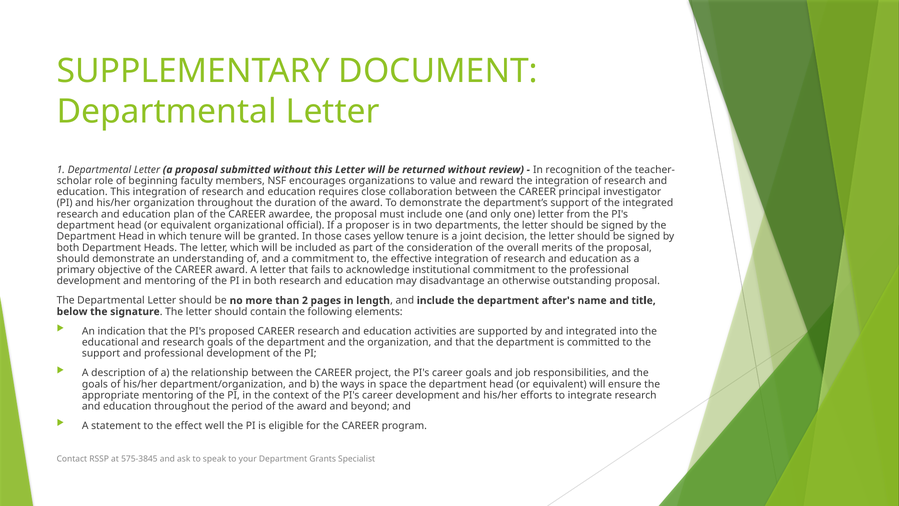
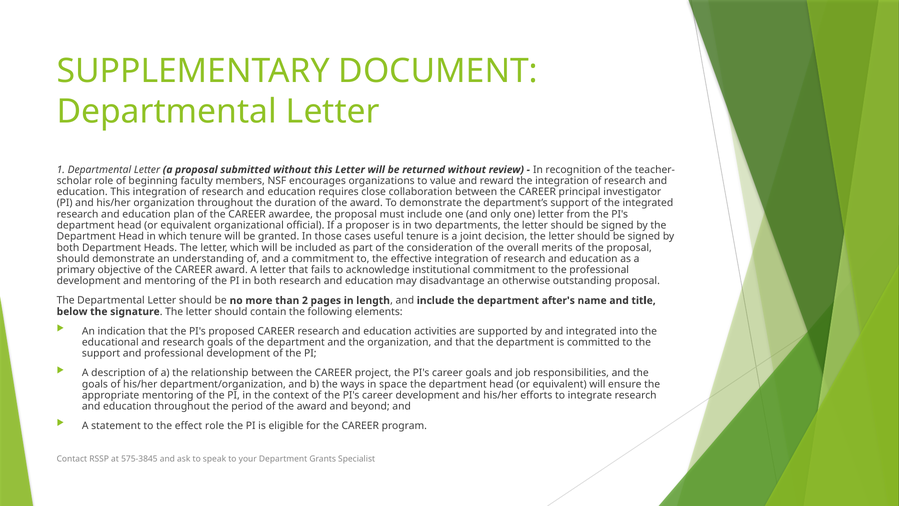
yellow: yellow -> useful
effect well: well -> role
